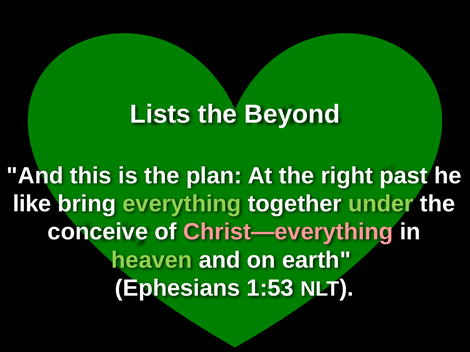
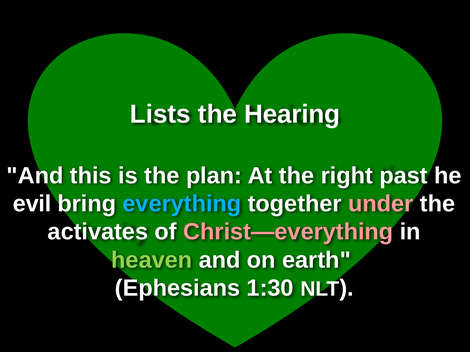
Beyond: Beyond -> Hearing
like: like -> evil
everything colour: light green -> light blue
under colour: light green -> pink
conceive: conceive -> activates
1:53: 1:53 -> 1:30
